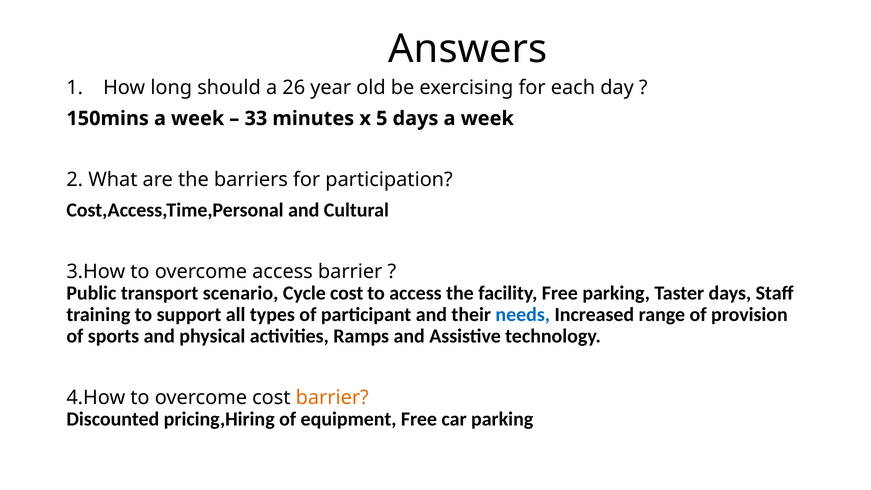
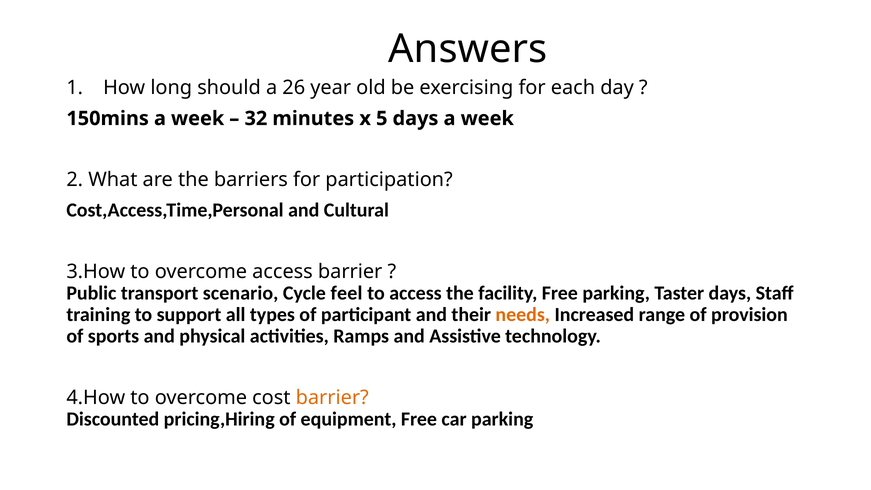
33: 33 -> 32
Cycle cost: cost -> feel
needs colour: blue -> orange
